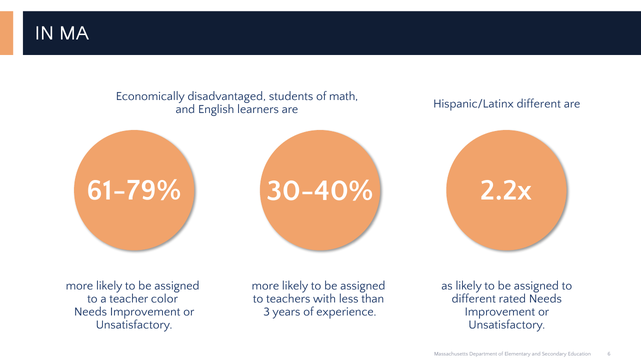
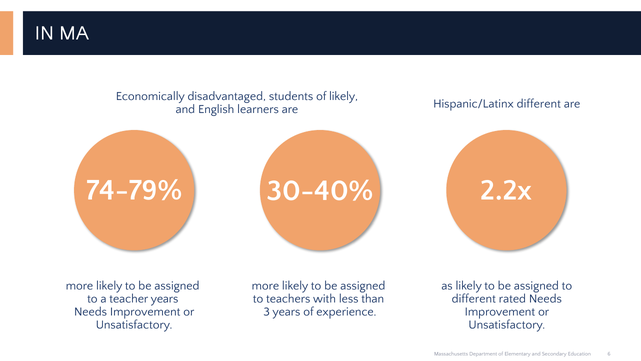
of math: math -> likely
61-79%: 61-79% -> 74-79%
teacher color: color -> years
